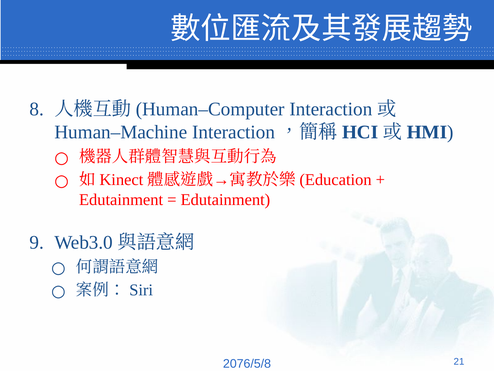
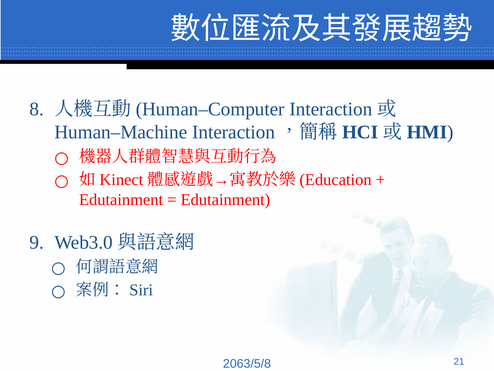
2076/5/8: 2076/5/8 -> 2063/5/8
